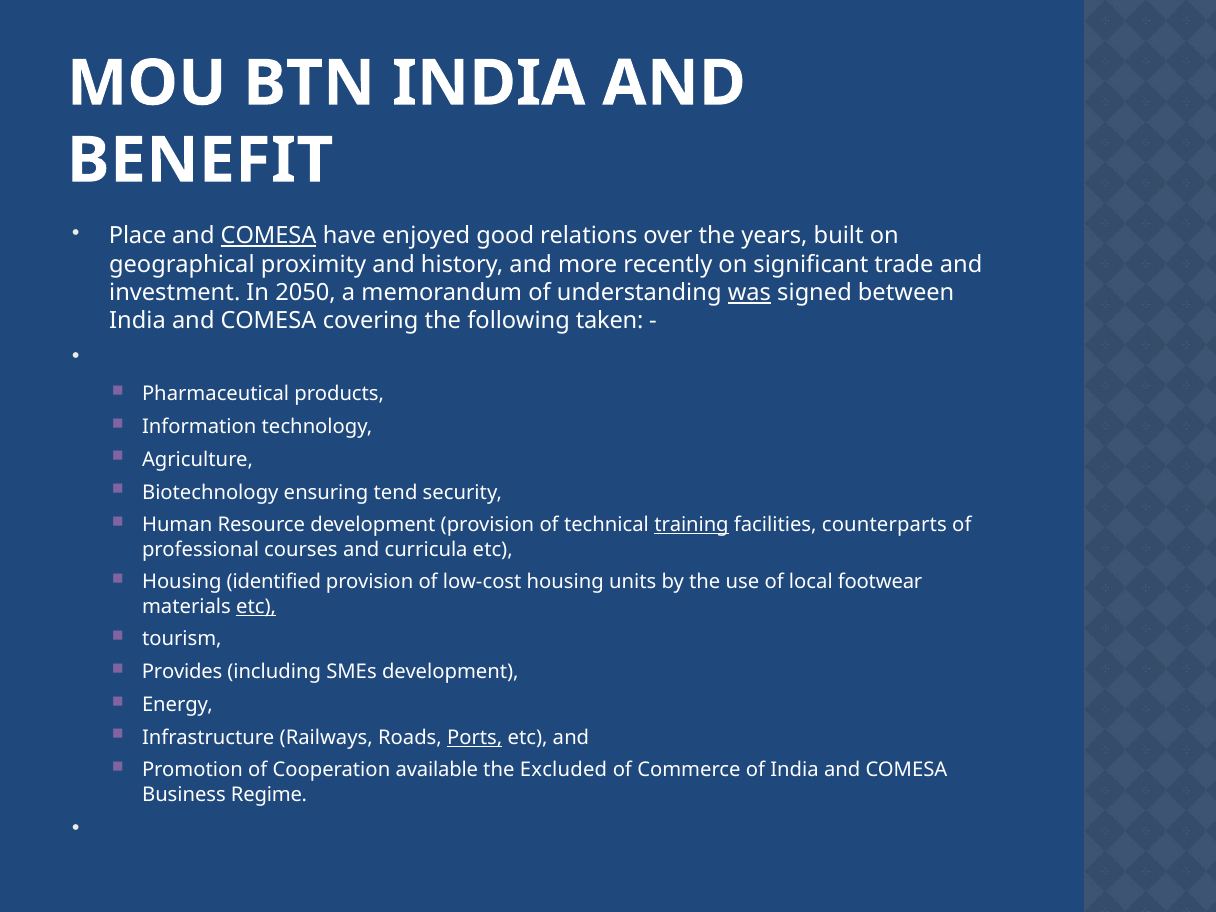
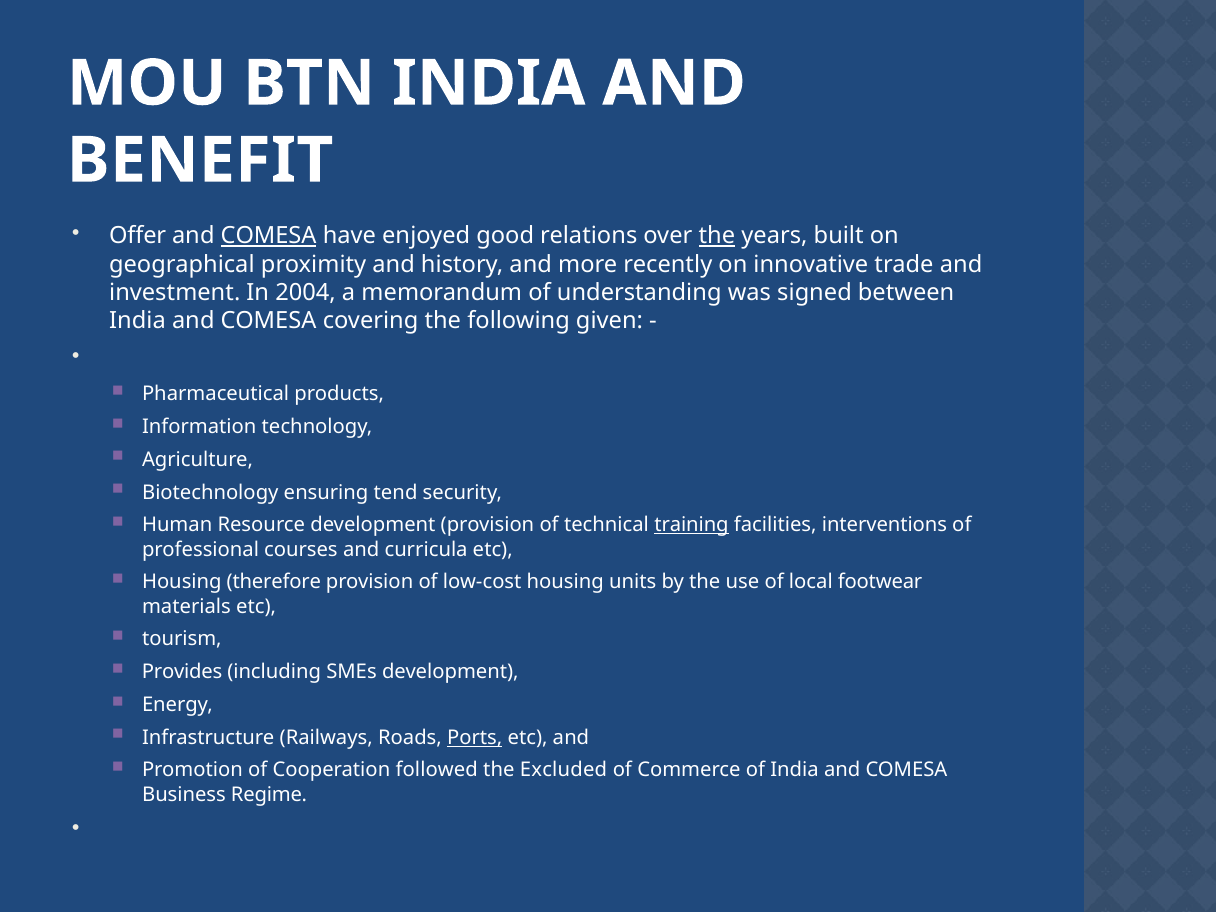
Place: Place -> Offer
the at (717, 236) underline: none -> present
significant: significant -> innovative
2050: 2050 -> 2004
was underline: present -> none
taken: taken -> given
counterparts: counterparts -> interventions
identified: identified -> therefore
etc at (256, 606) underline: present -> none
available: available -> followed
